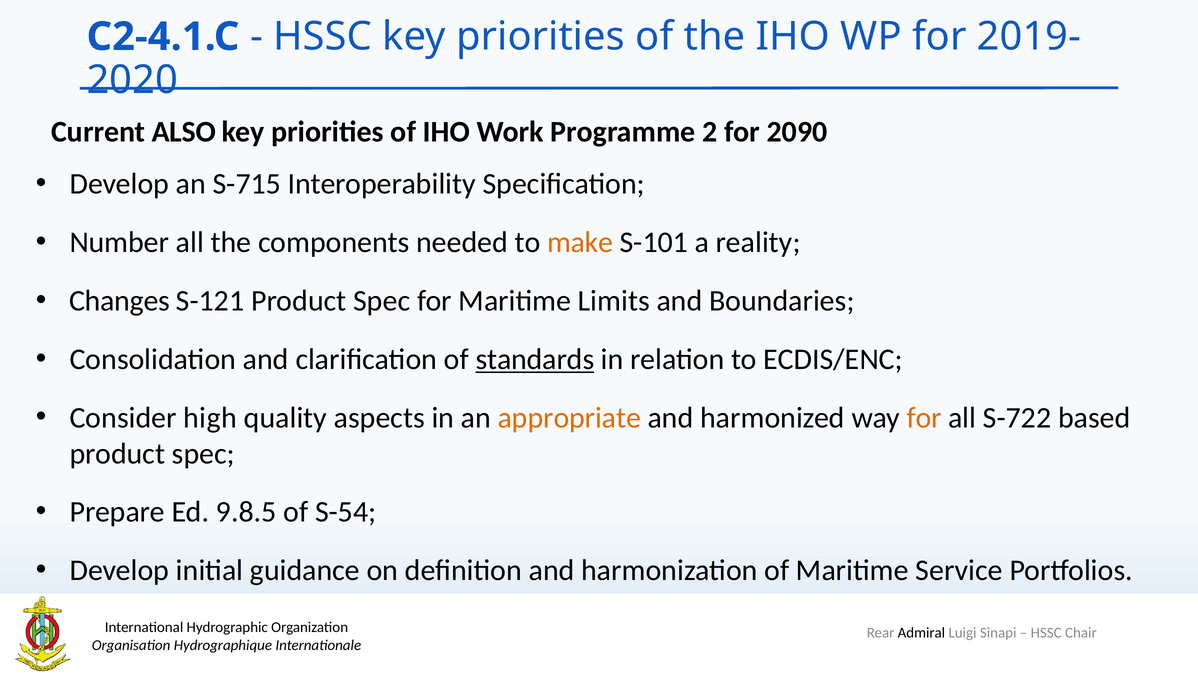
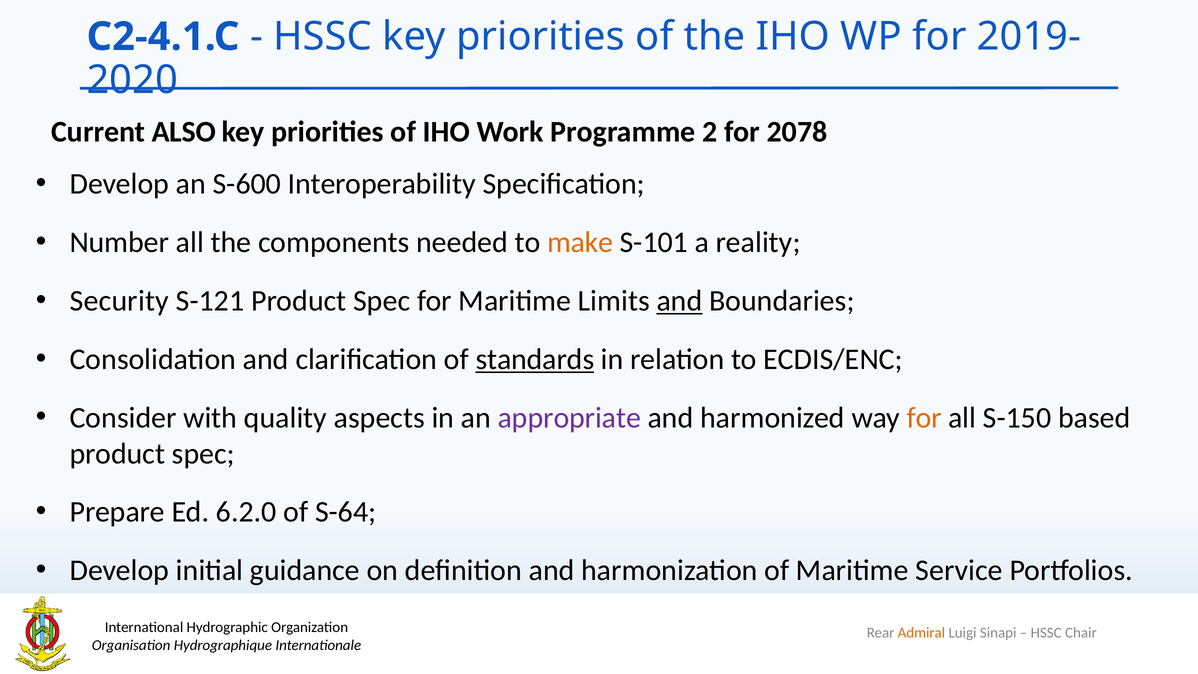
2090: 2090 -> 2078
S-715: S-715 -> S-600
Changes: Changes -> Security
and at (679, 301) underline: none -> present
high: high -> with
appropriate colour: orange -> purple
S-722: S-722 -> S-150
9.8.5: 9.8.5 -> 6.2.0
S-54: S-54 -> S-64
Admiral colour: black -> orange
